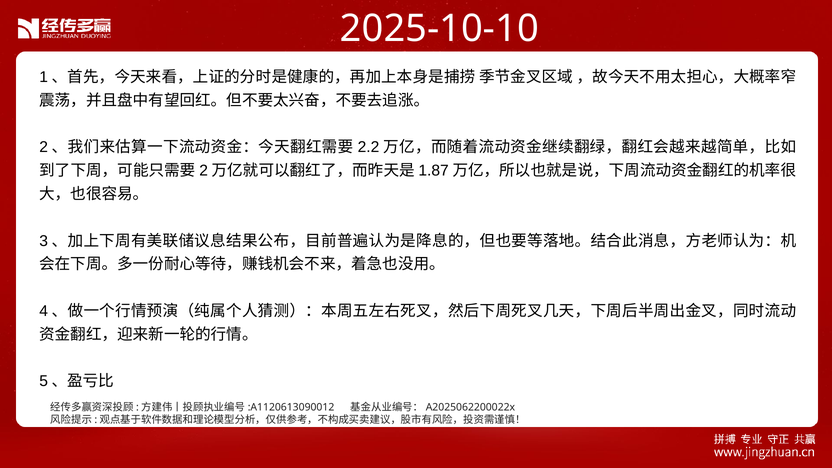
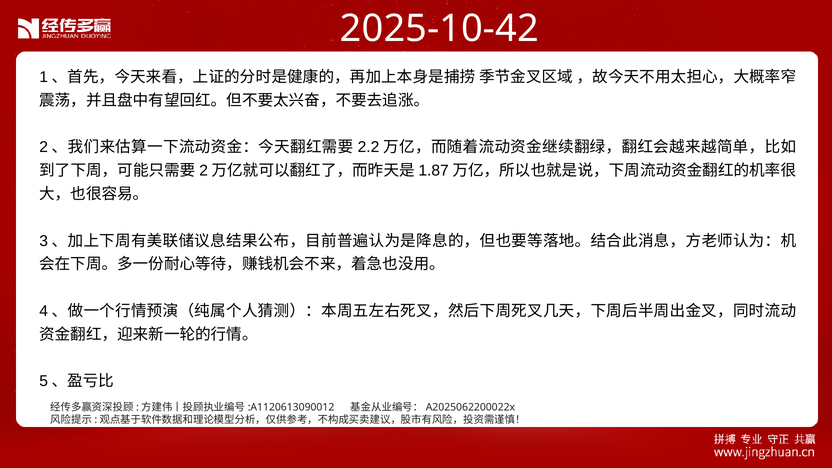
2025-10-10: 2025-10-10 -> 2025-10-42
